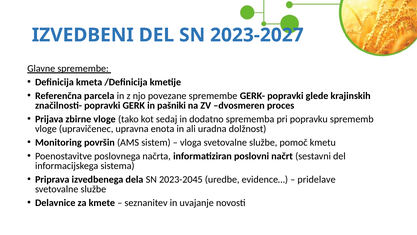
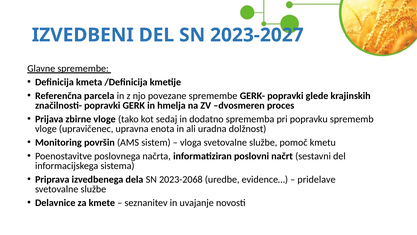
pašniki: pašniki -> hmelja
2023-2045: 2023-2045 -> 2023-2068
